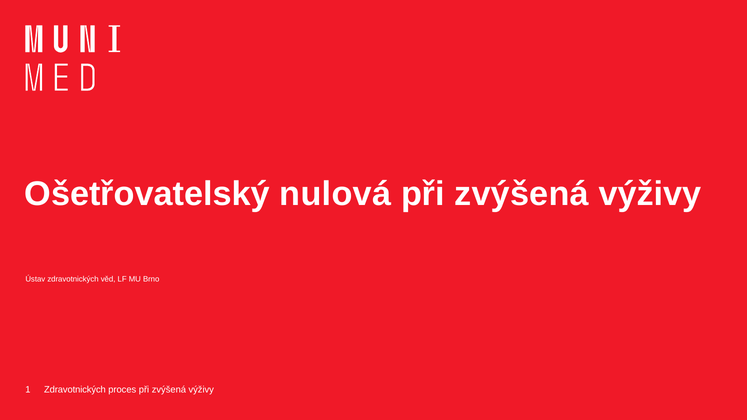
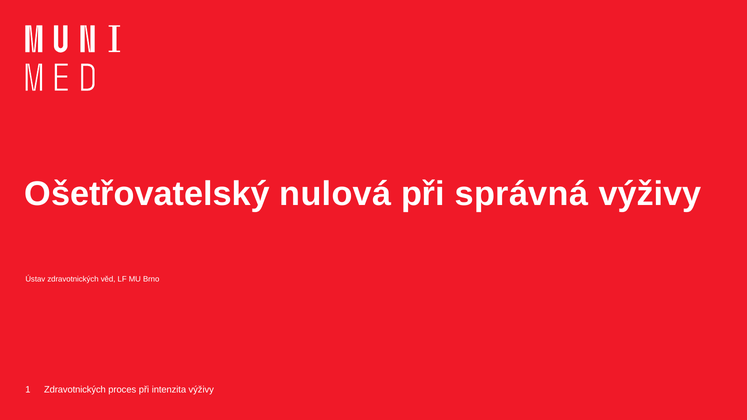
zvýšená at (522, 194): zvýšená -> správná
proces při zvýšená: zvýšená -> intenzita
